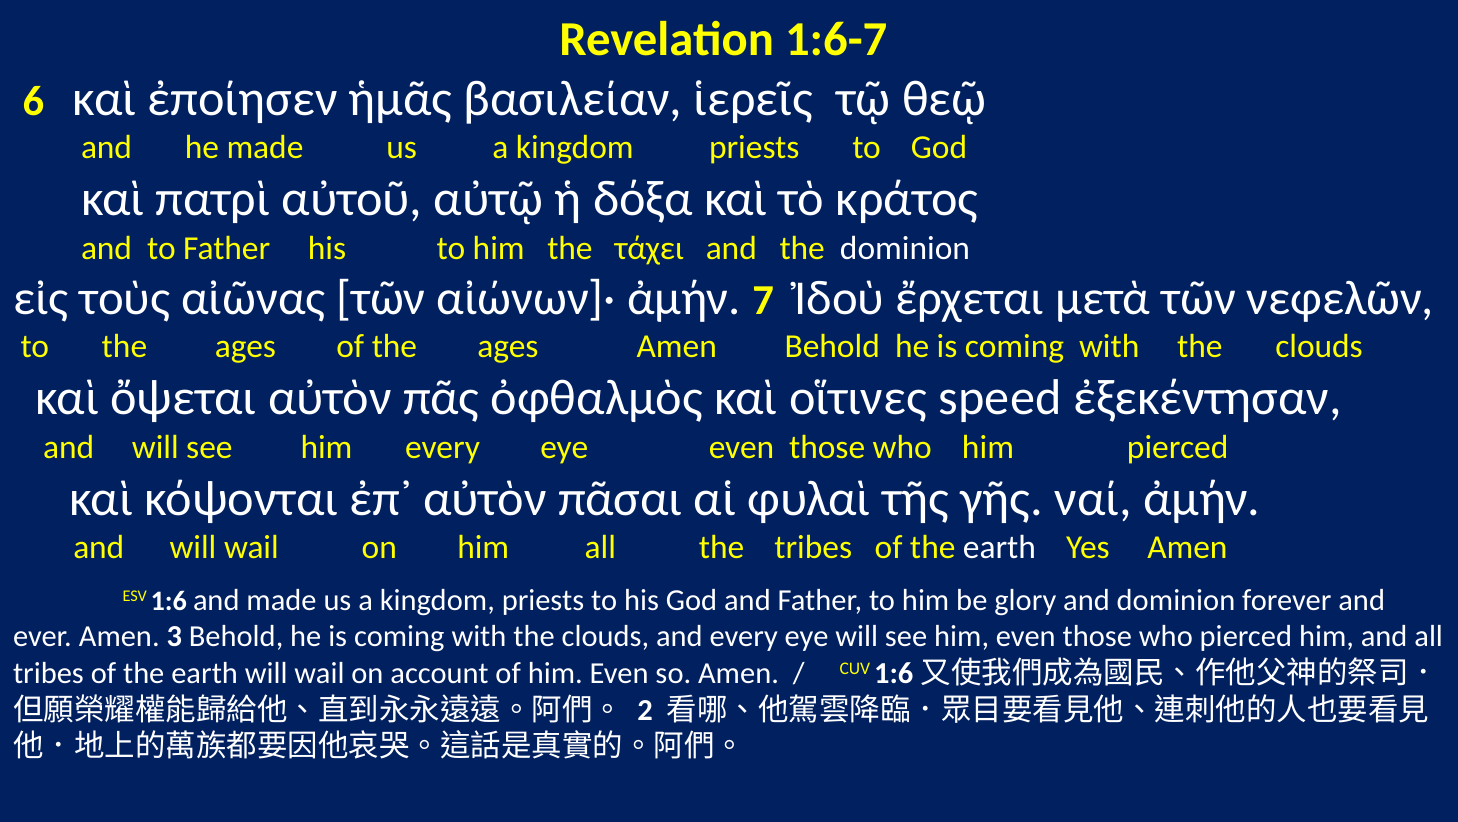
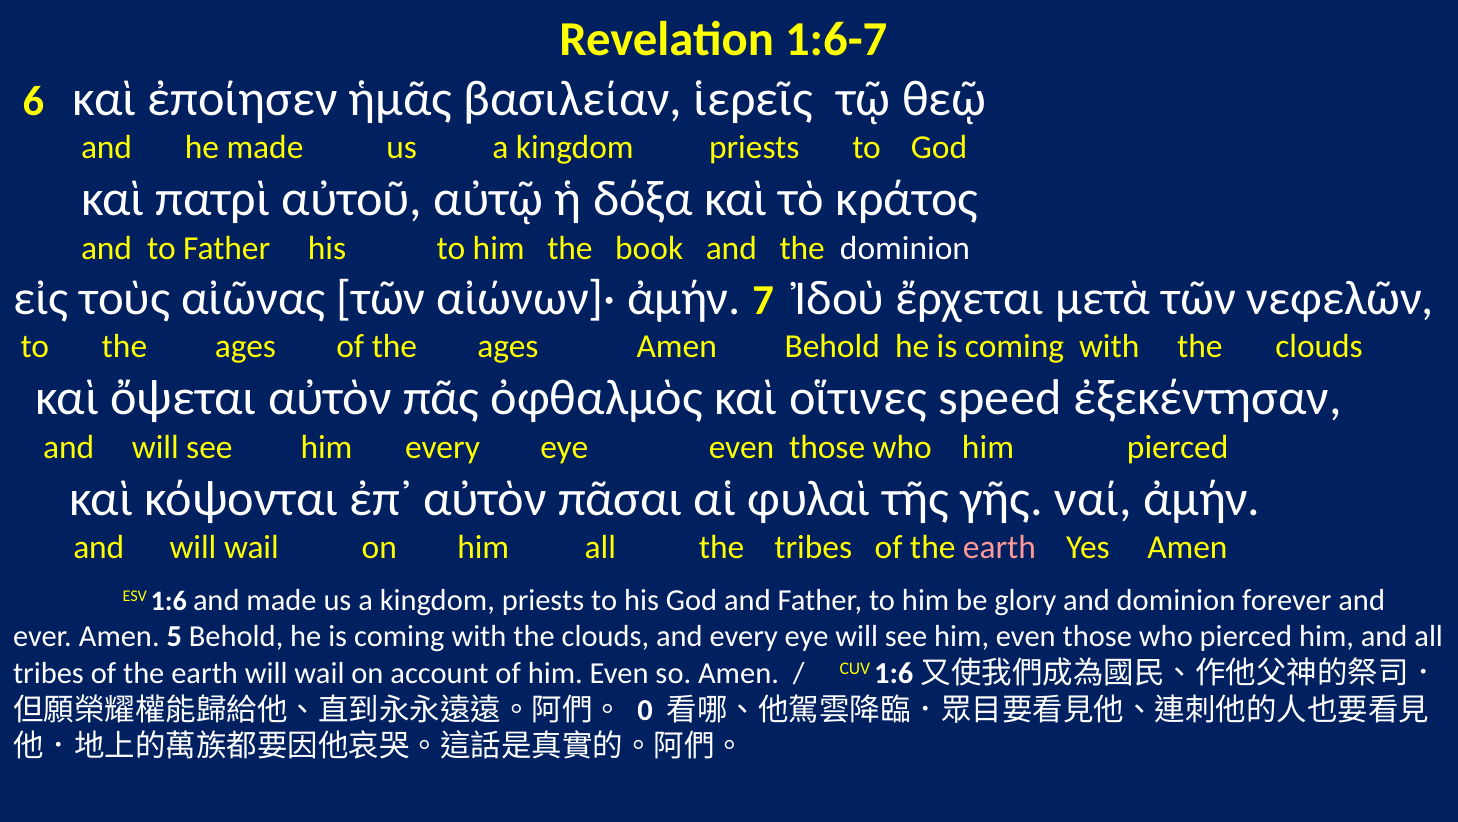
τάχει: τάχει -> book
earth at (999, 548) colour: white -> pink
3: 3 -> 5
2: 2 -> 0
